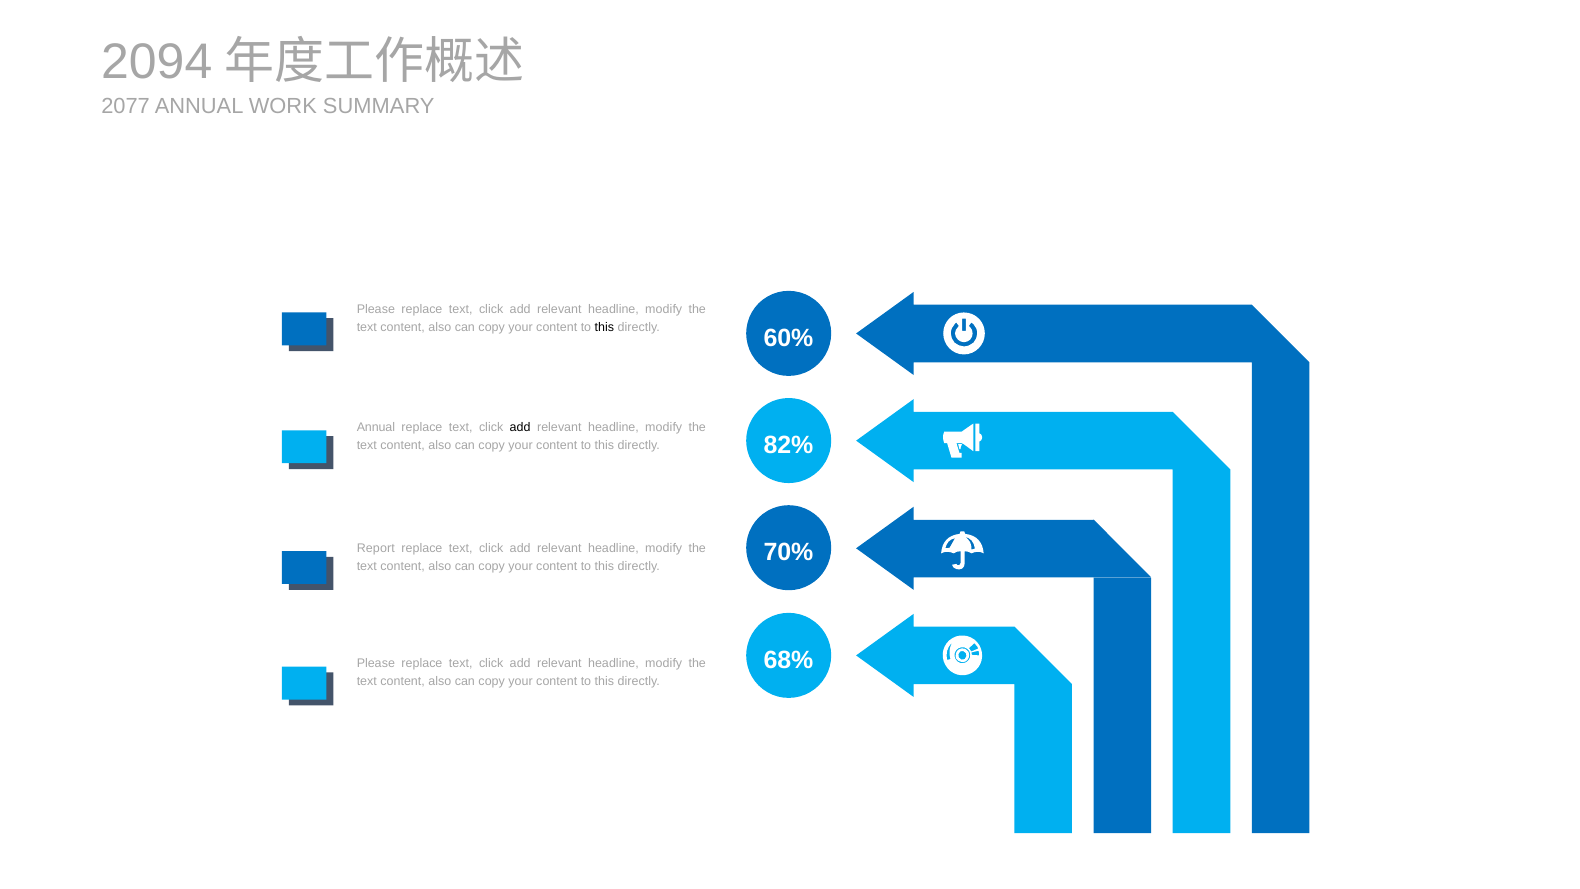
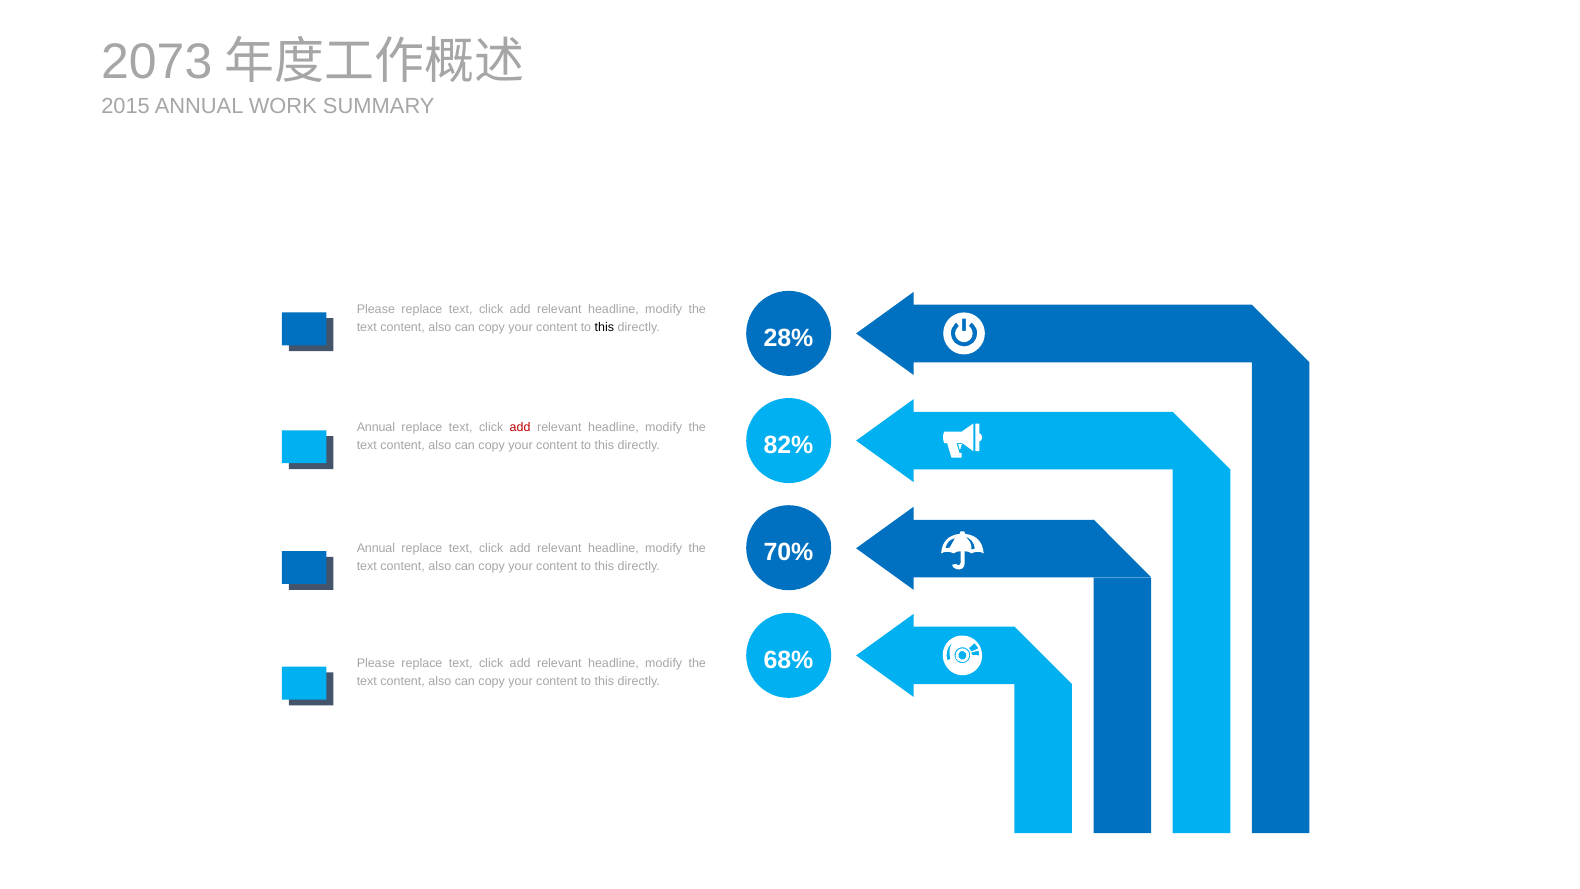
2094: 2094 -> 2073
2077: 2077 -> 2015
60%: 60% -> 28%
add at (520, 427) colour: black -> red
Report at (376, 548): Report -> Annual
